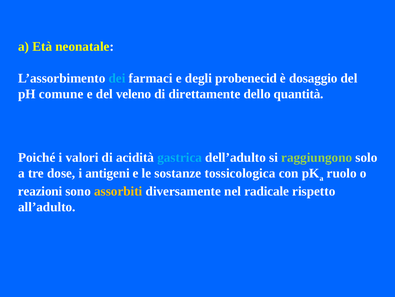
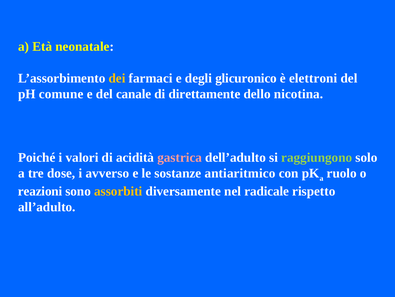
dei colour: light blue -> yellow
probenecid: probenecid -> glicuronico
dosaggio: dosaggio -> elettroni
veleno: veleno -> canale
quantità: quantità -> nicotina
gastrica colour: light blue -> pink
antigeni: antigeni -> avverso
tossicologica: tossicologica -> antiaritmico
